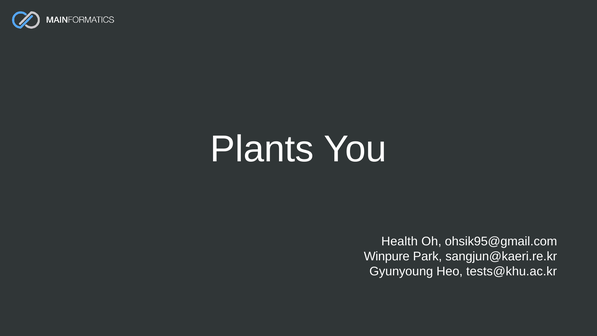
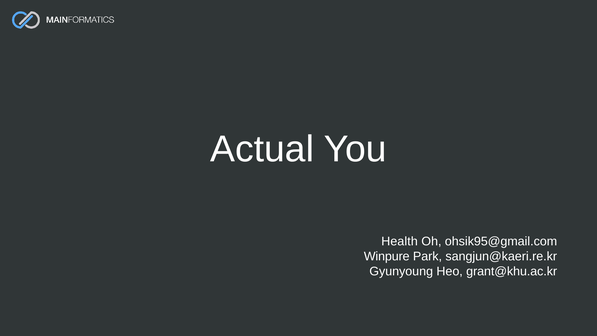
Plants: Plants -> Actual
tests@khu.ac.kr: tests@khu.ac.kr -> grant@khu.ac.kr
